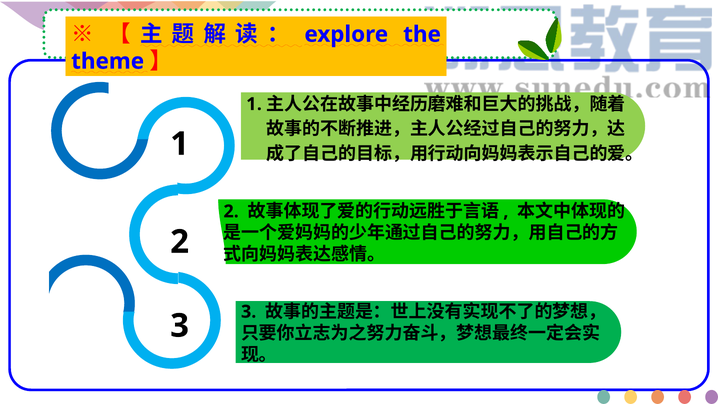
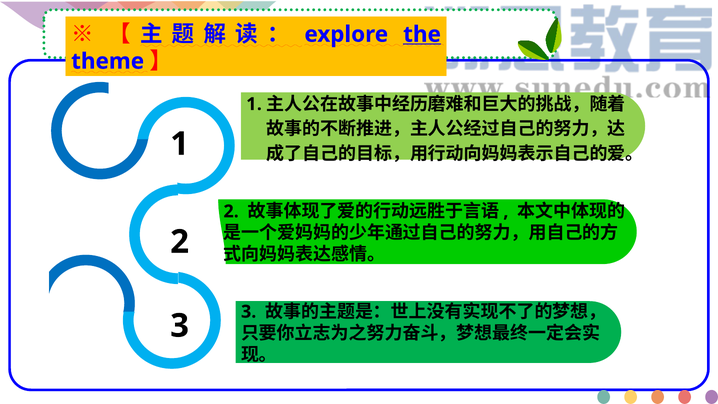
the underline: none -> present
